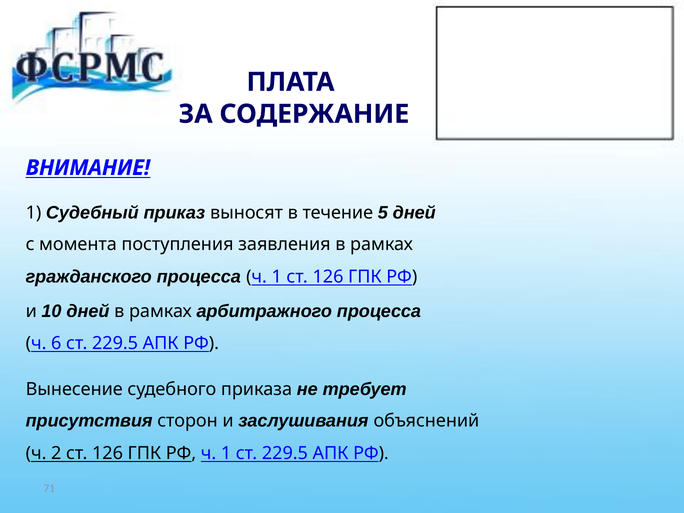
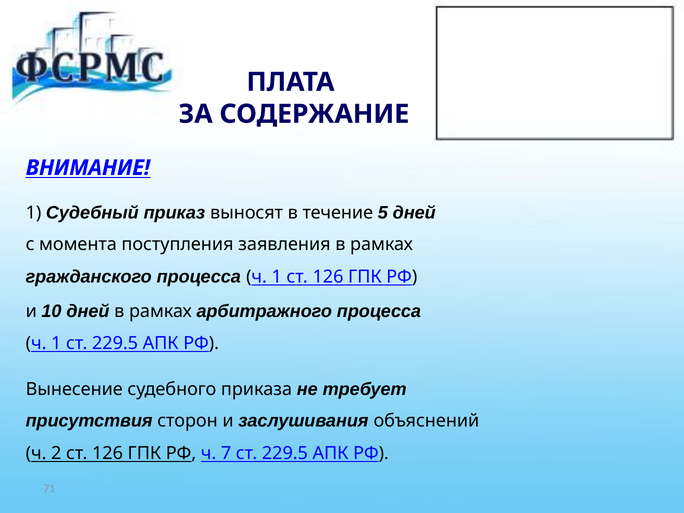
6 at (56, 343): 6 -> 1
РФ ч 1: 1 -> 7
